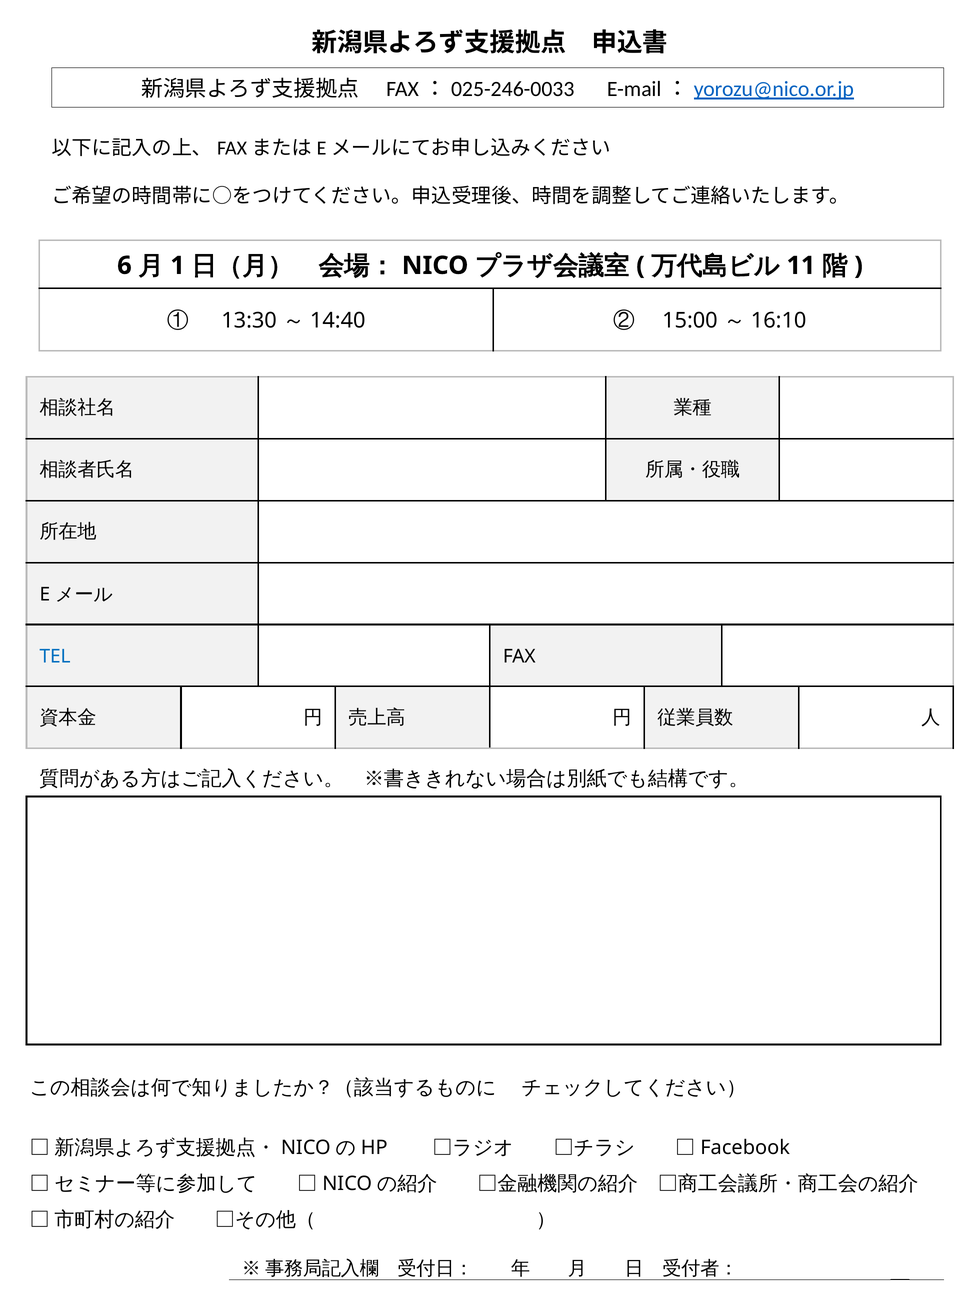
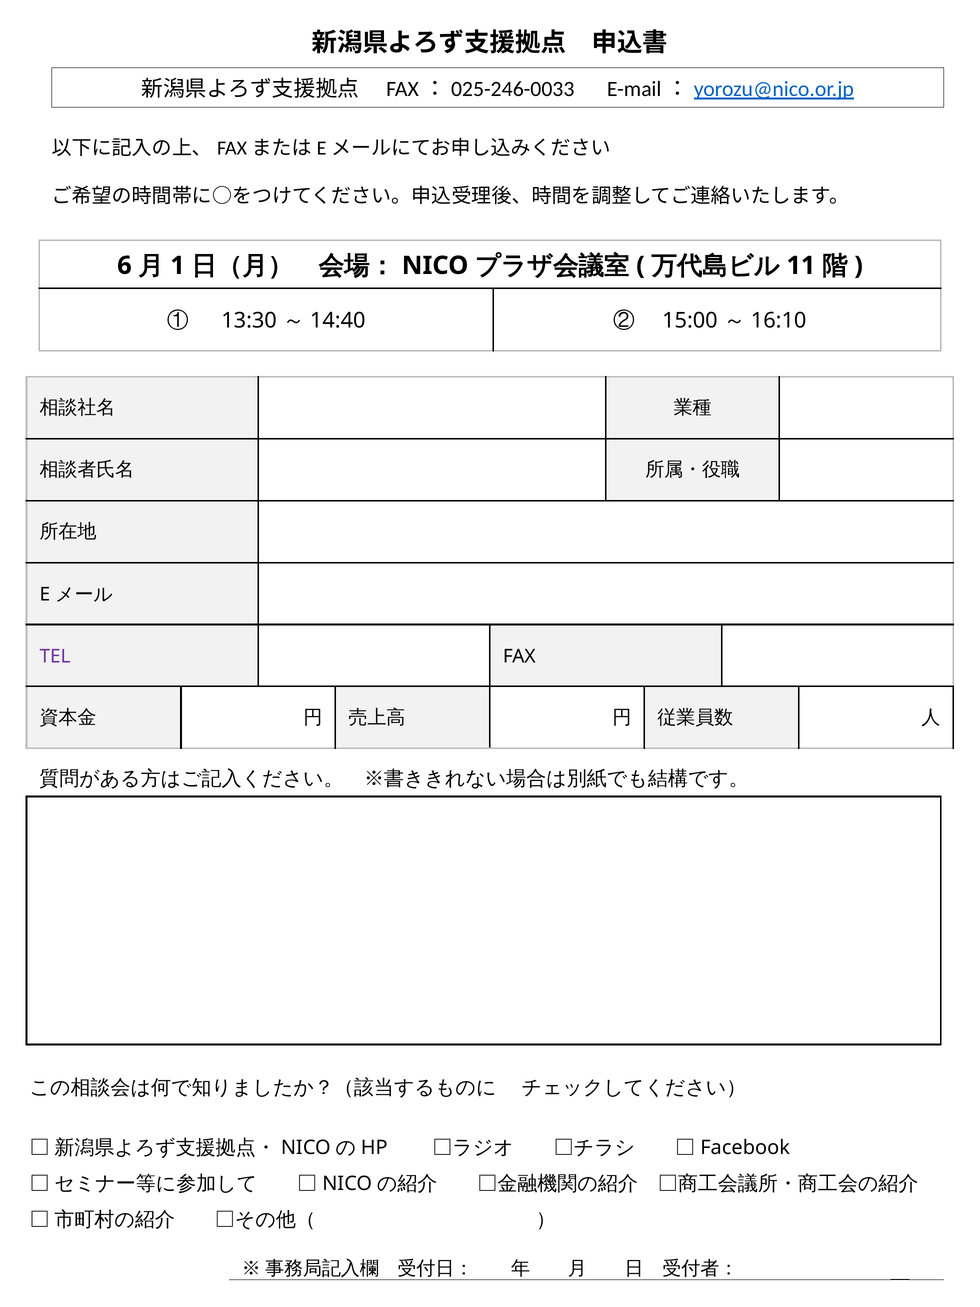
TEL colour: blue -> purple
